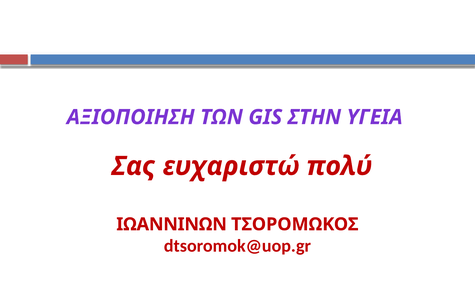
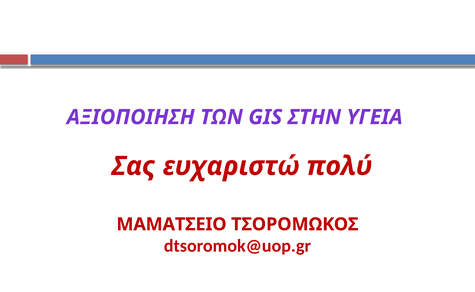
ΙΩΑΝΝΙΝΩΝ: ΙΩΑΝΝΙΝΩΝ -> ΜΑΜΑΤΣΕΙΟ
